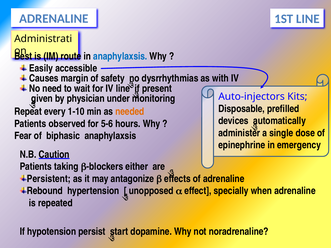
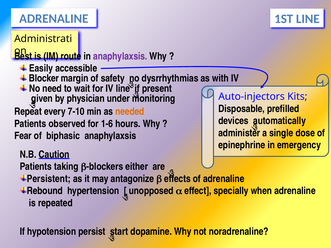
anaphylaxsis at (120, 56) colour: blue -> purple
Causes: Causes -> Blocker
1-10: 1-10 -> 7-10
5-6: 5-6 -> 1-6
